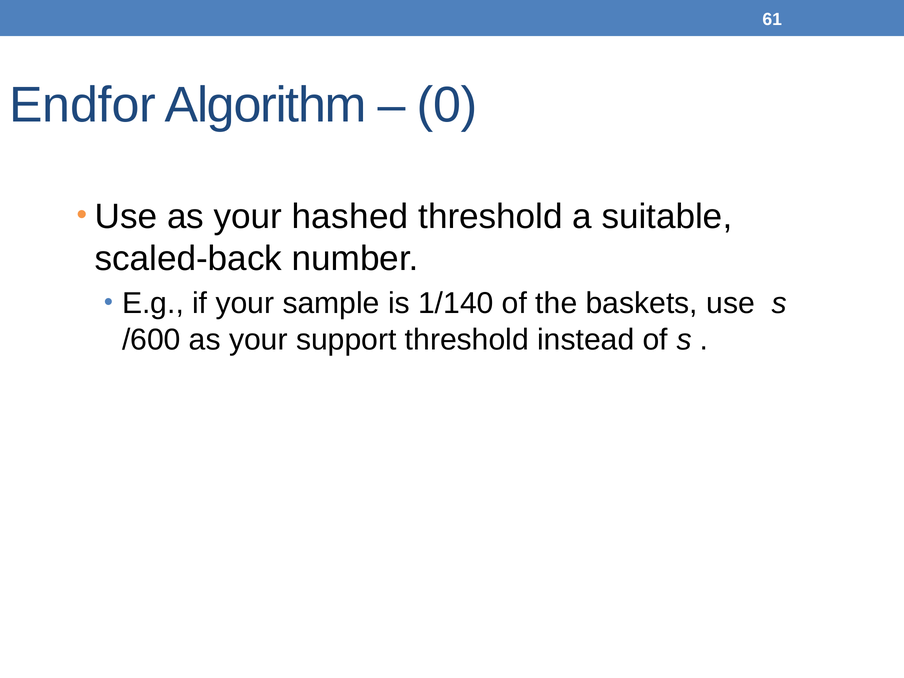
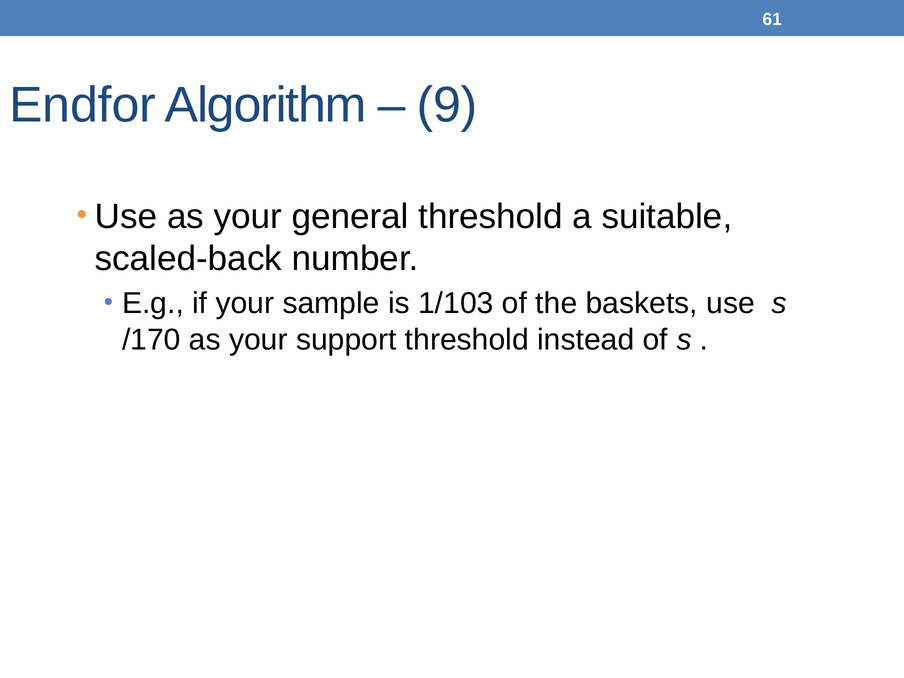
0: 0 -> 9
hashed: hashed -> general
1/140: 1/140 -> 1/103
/600: /600 -> /170
